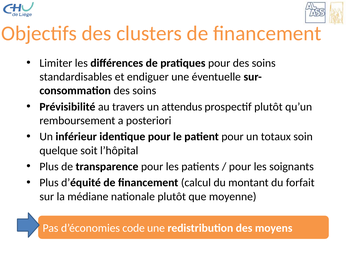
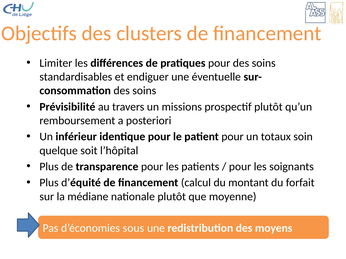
attendus: attendus -> missions
code: code -> sous
